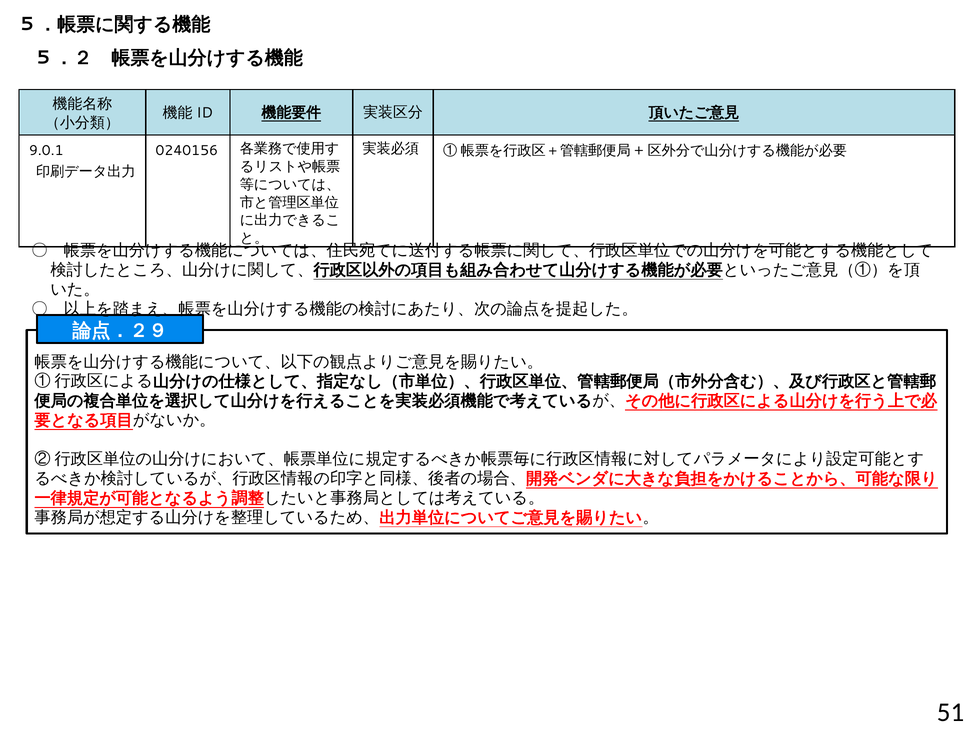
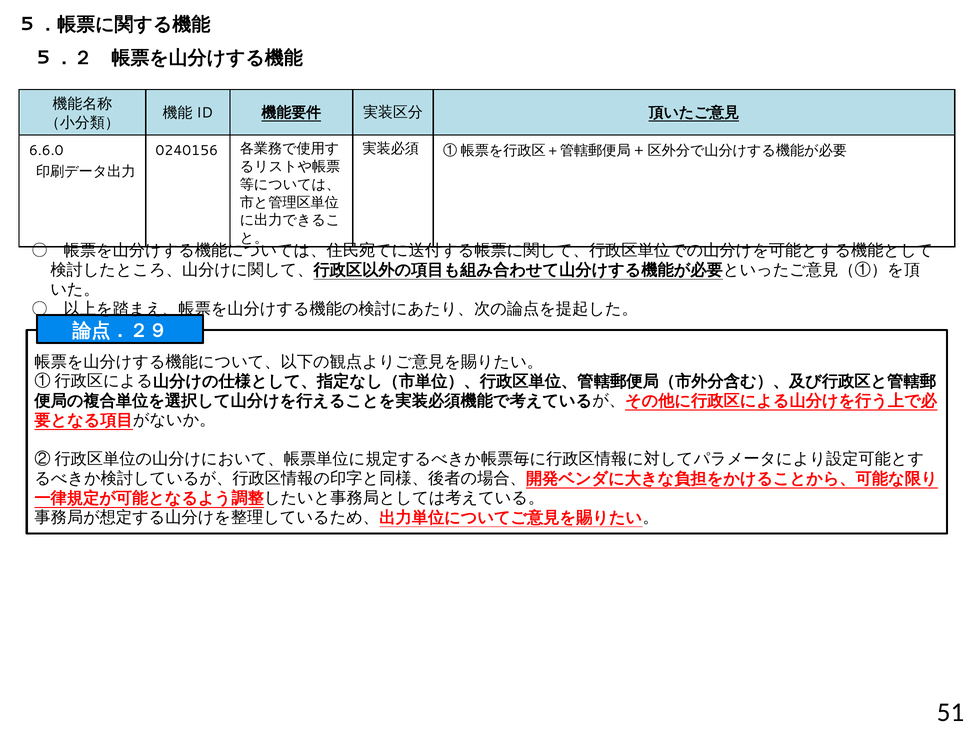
9.0.1: 9.0.1 -> 6.6.0
